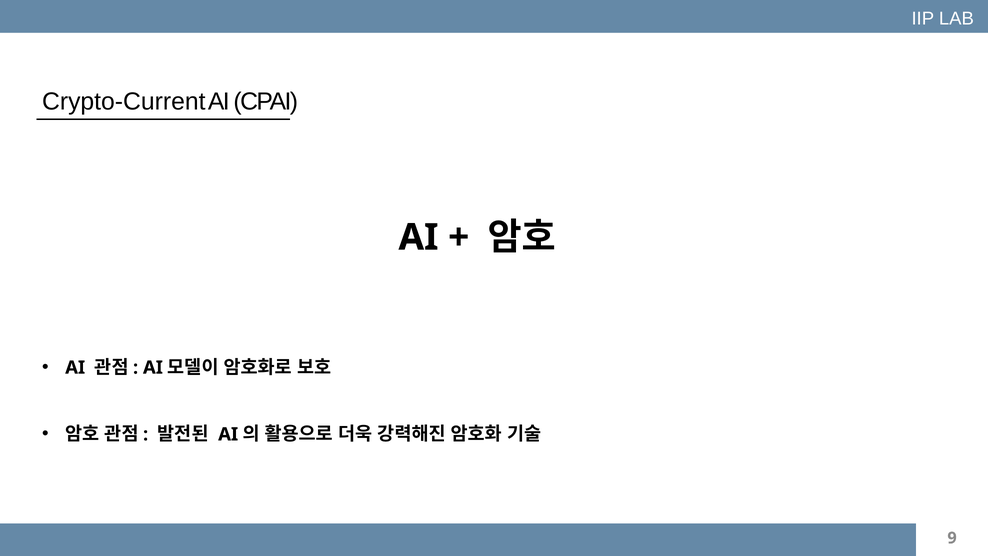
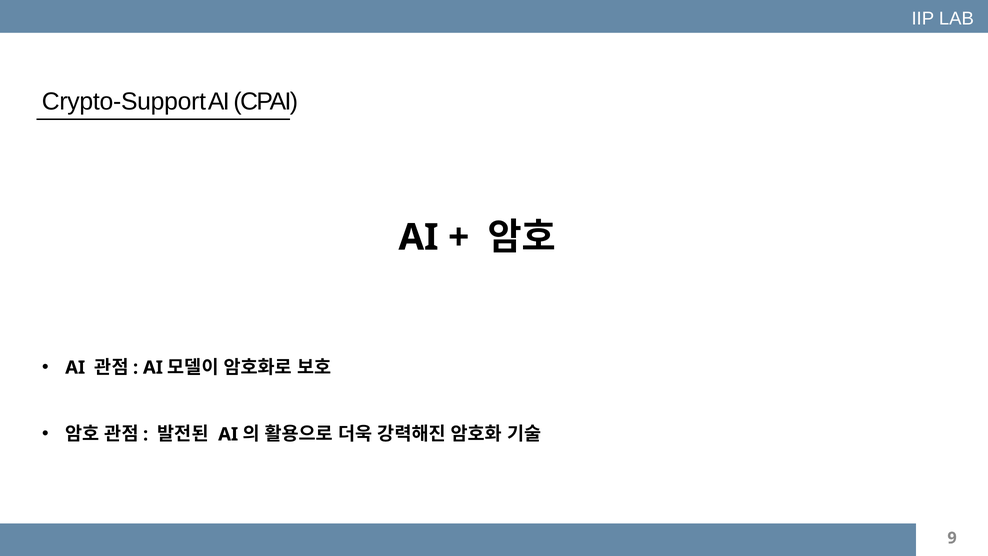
Crypto-Current: Crypto-Current -> Crypto-Support
